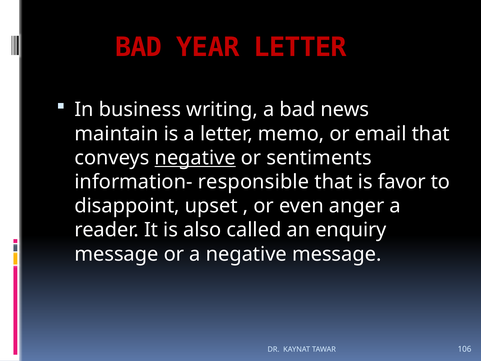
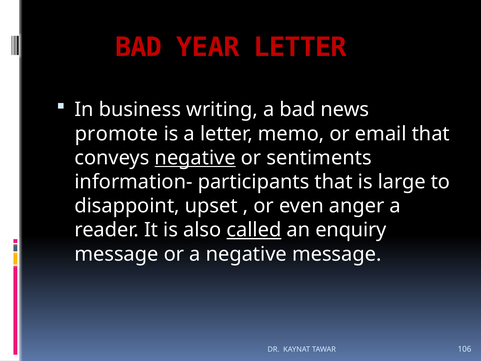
maintain: maintain -> promote
responsible: responsible -> participants
favor: favor -> large
called underline: none -> present
